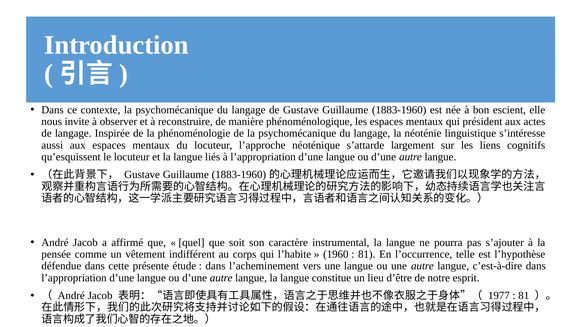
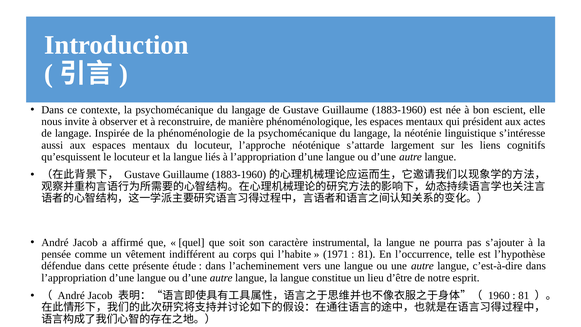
1960: 1960 -> 1971
1977: 1977 -> 1960
